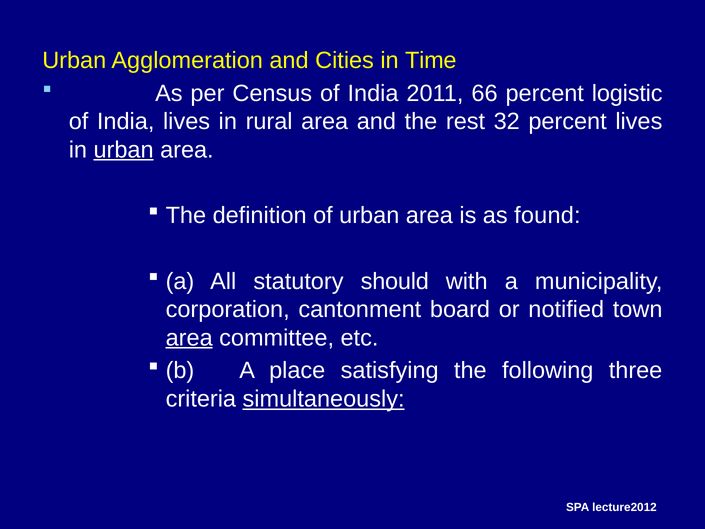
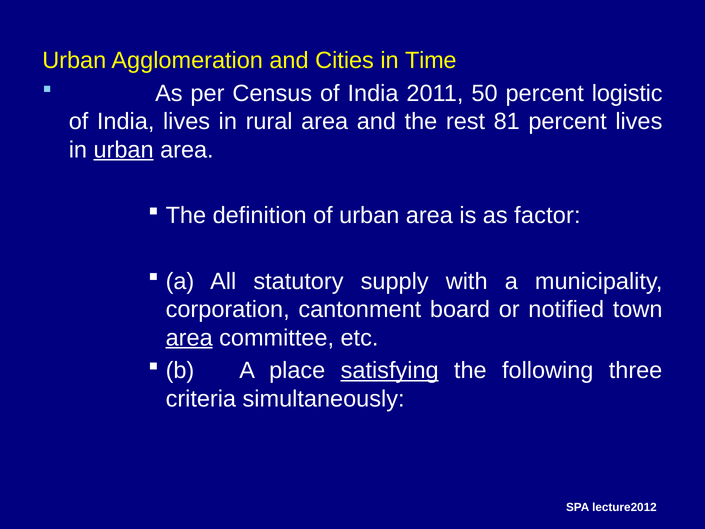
66: 66 -> 50
32: 32 -> 81
found: found -> factor
should: should -> supply
satisfying underline: none -> present
simultaneously underline: present -> none
